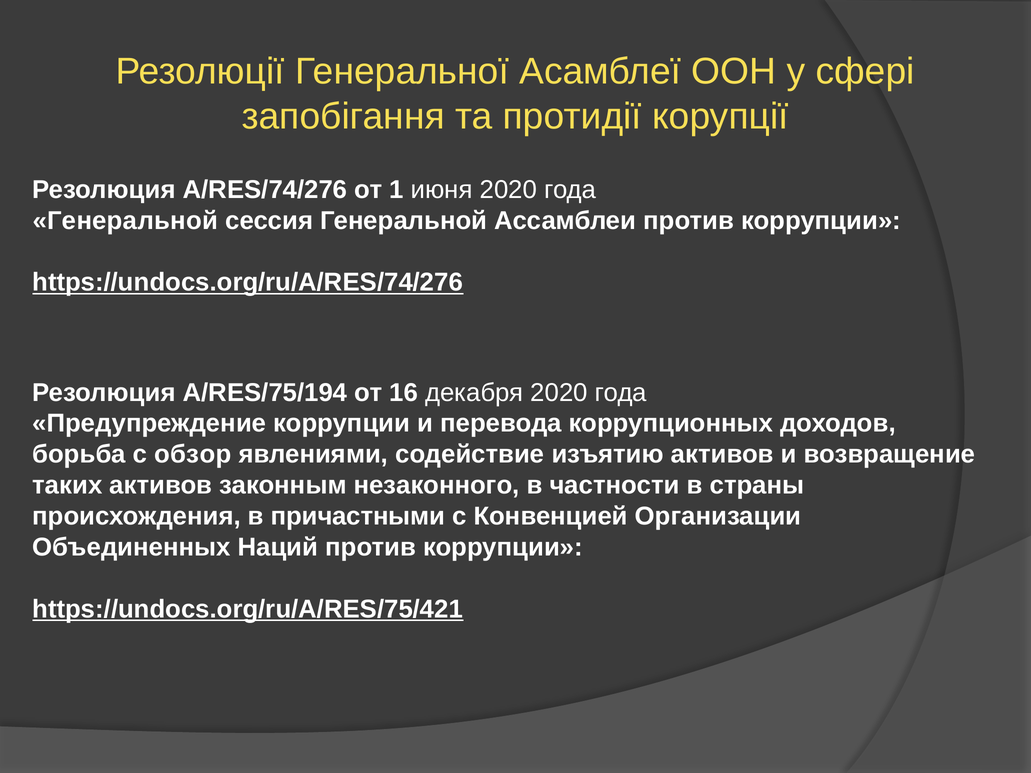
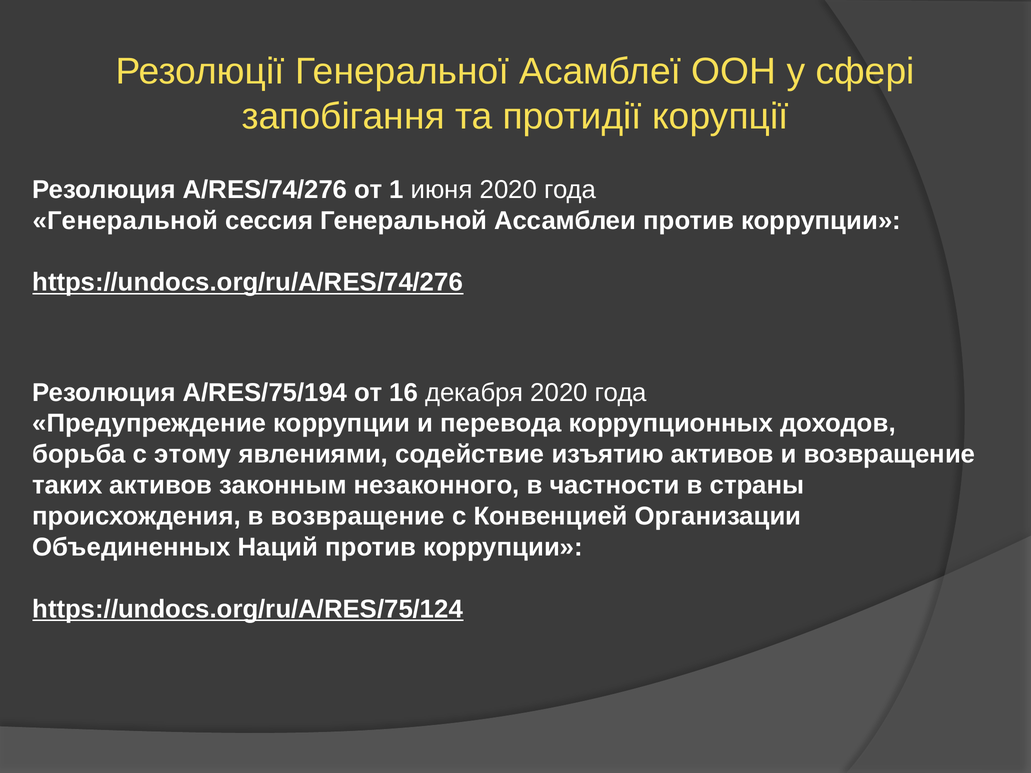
обзор: обзор -> этому
в причастными: причастными -> возвращение
https://undocs.org/ru/A/RES/75/421: https://undocs.org/ru/A/RES/75/421 -> https://undocs.org/ru/A/RES/75/124
